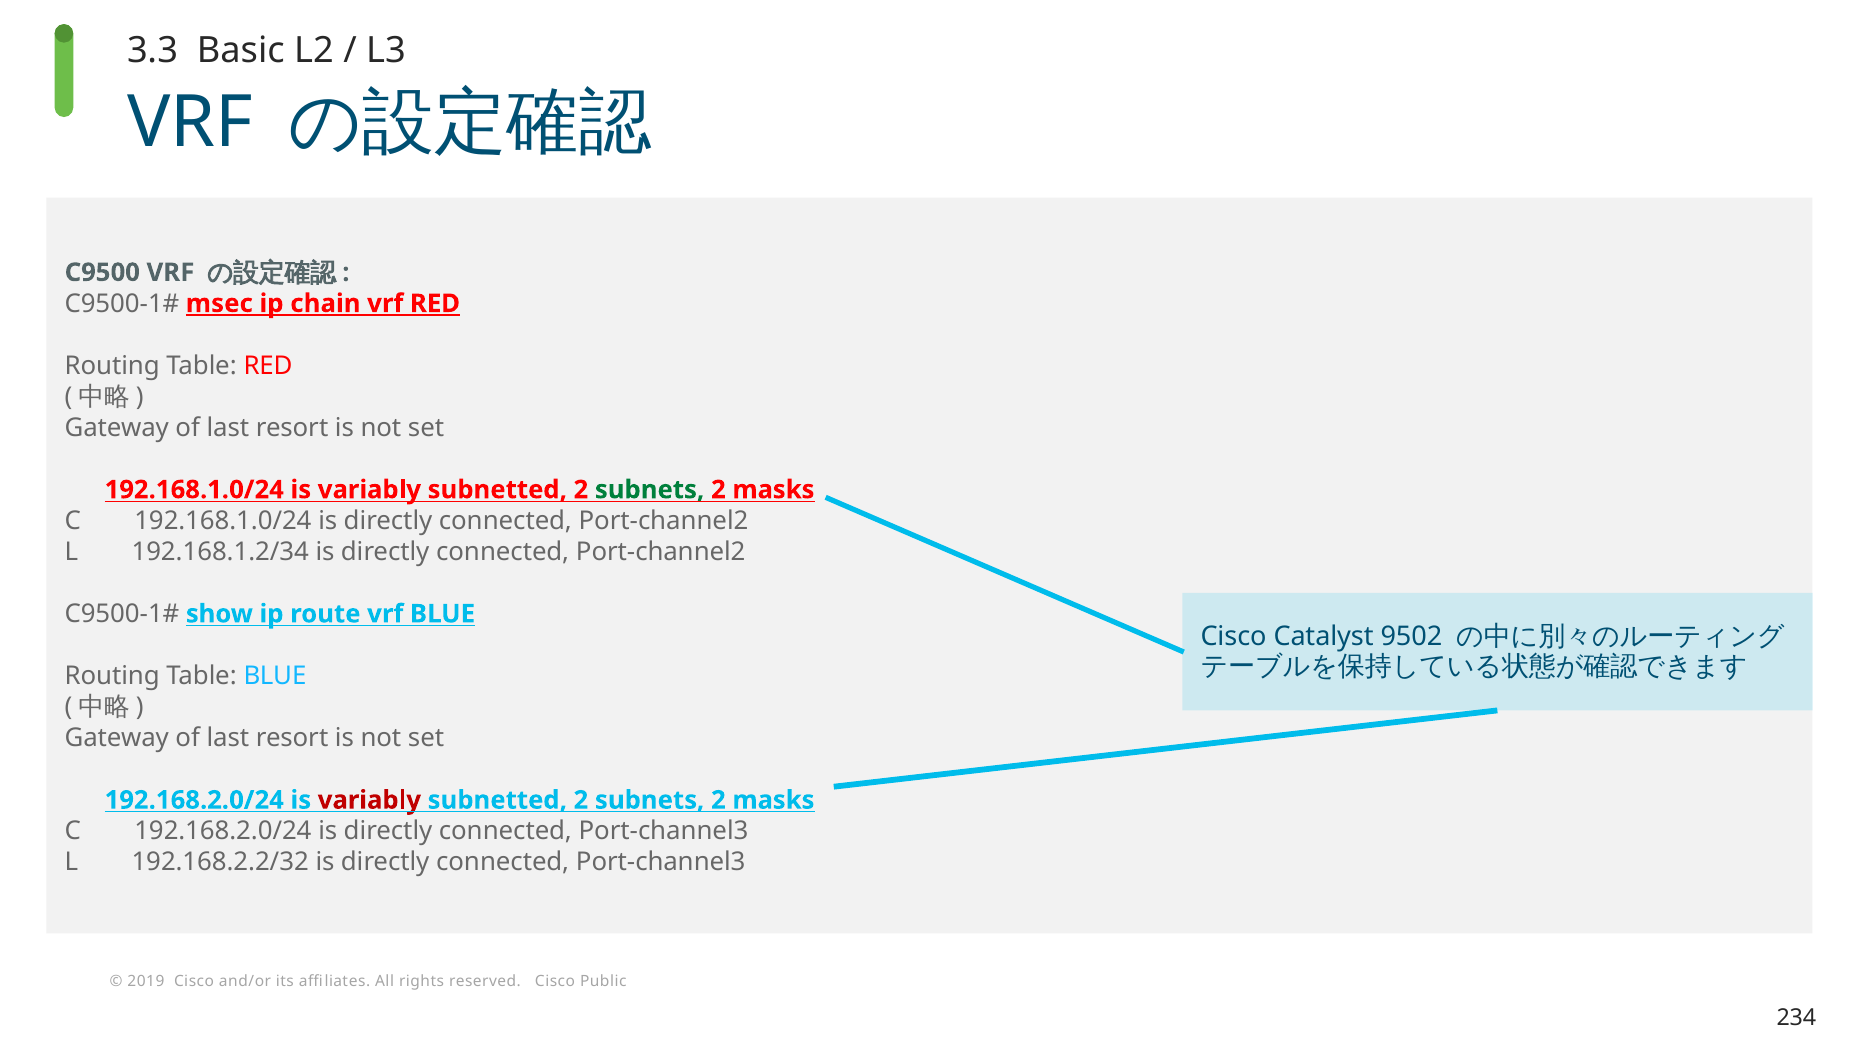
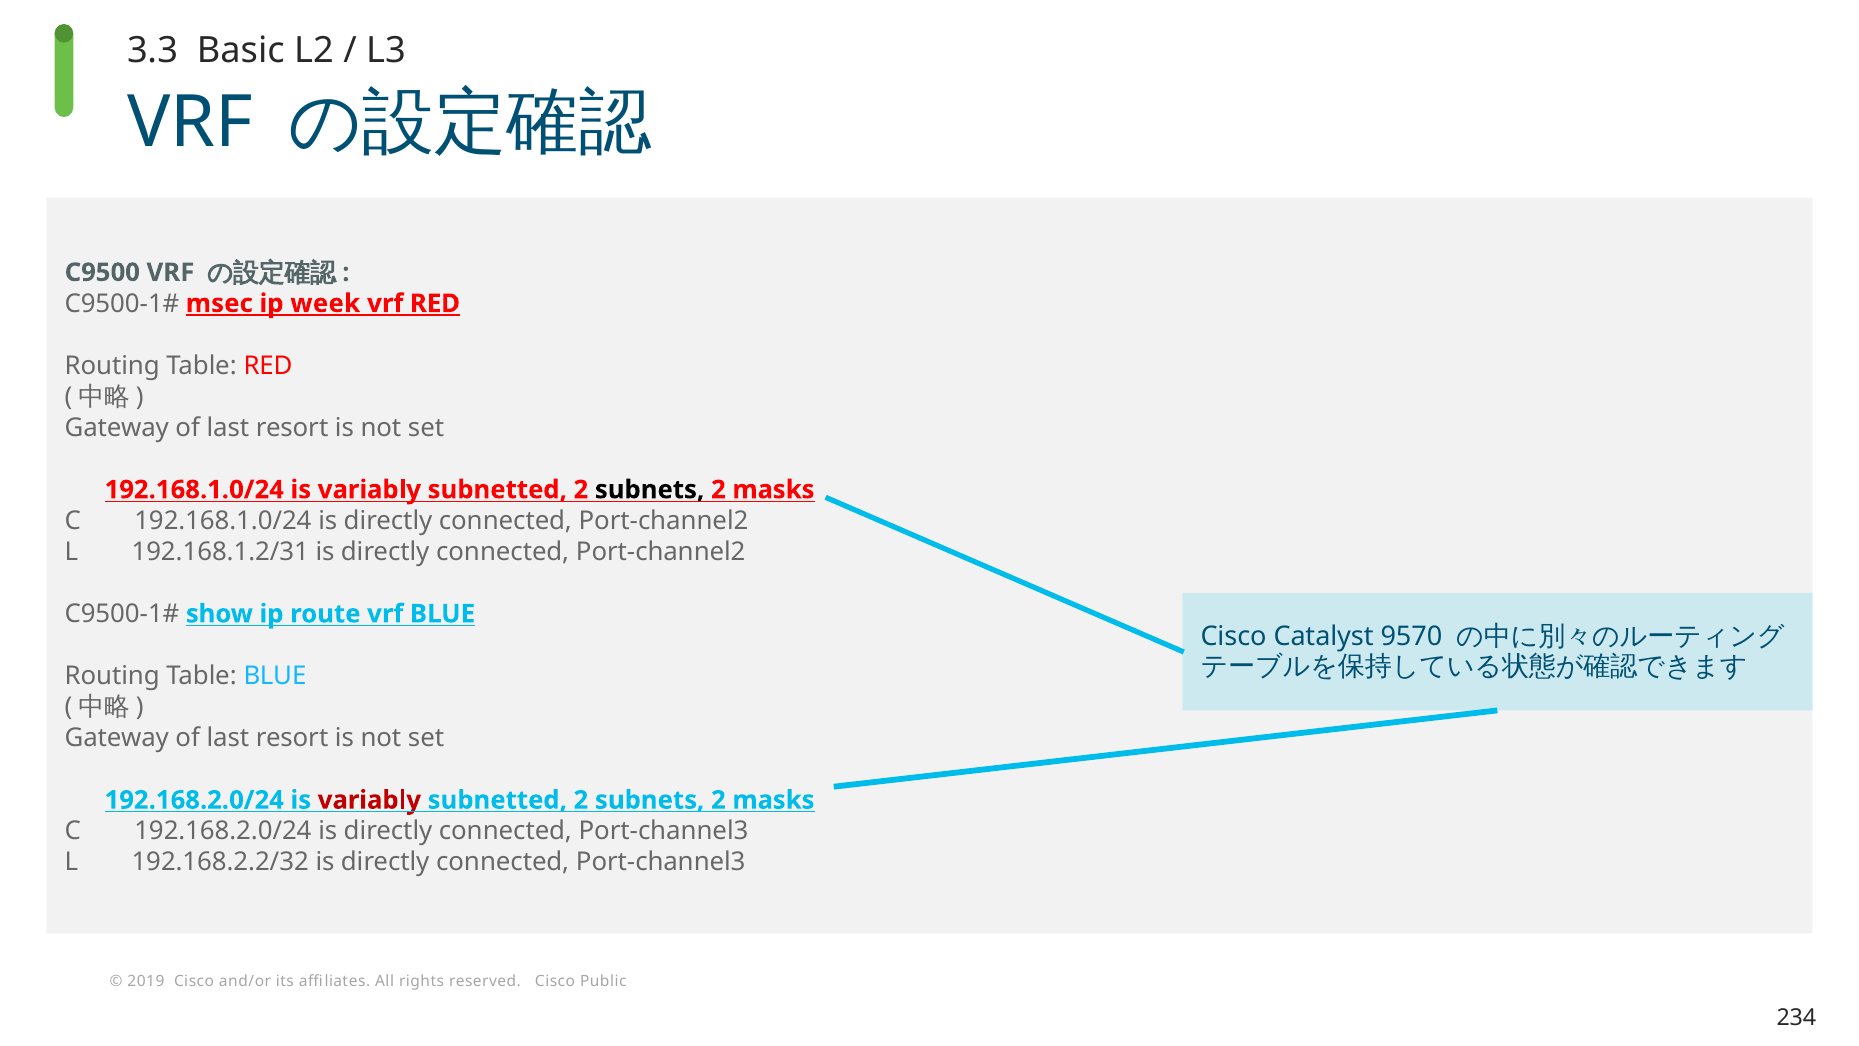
chain: chain -> week
subnets at (650, 490) colour: green -> black
192.168.1.2/34: 192.168.1.2/34 -> 192.168.1.2/31
9502: 9502 -> 9570
